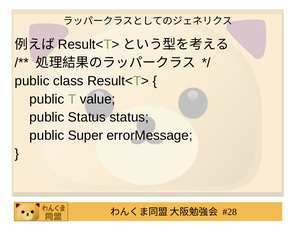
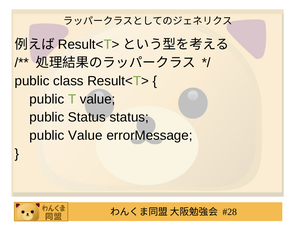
public Super: Super -> Value
